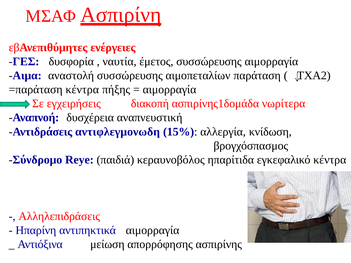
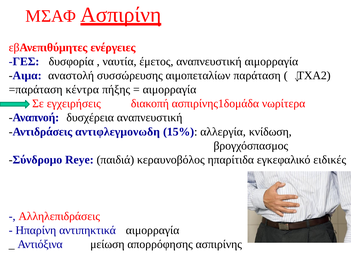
έμετος συσσώρευσης: συσσώρευσης -> αναπνευστική
εγκεφαλικό κέντρα: κέντρα -> ειδικές
